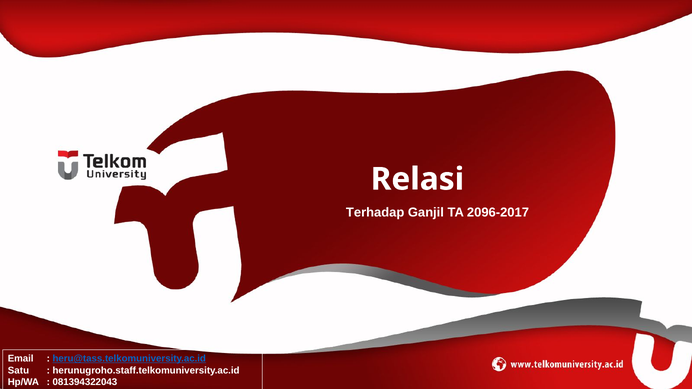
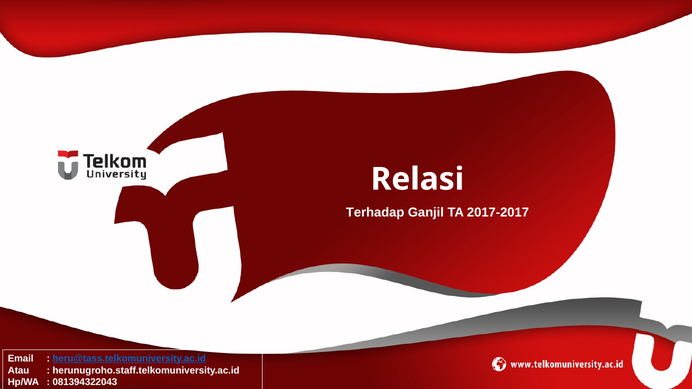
2096-2017: 2096-2017 -> 2017-2017
Satu: Satu -> Atau
